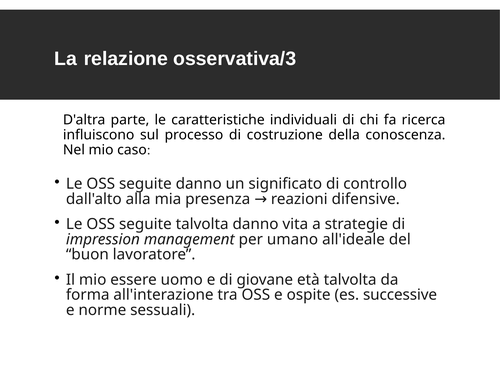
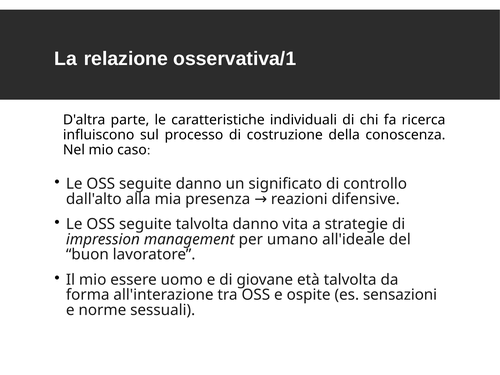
osservativa/3: osservativa/3 -> osservativa/1
successive: successive -> sensazioni
